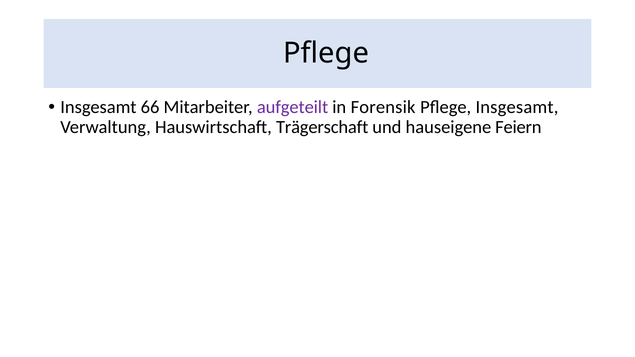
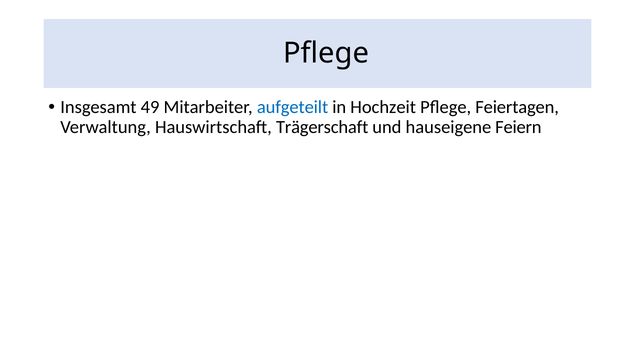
66: 66 -> 49
aufgeteilt colour: purple -> blue
Forensik: Forensik -> Hochzeit
Pflege Insgesamt: Insgesamt -> Feiertagen
